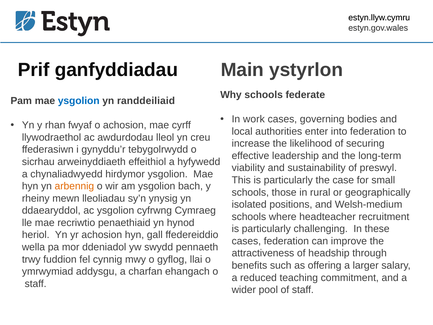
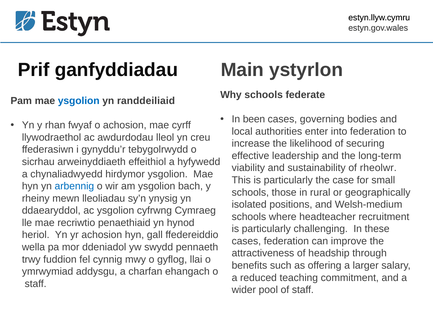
work: work -> been
preswyl: preswyl -> rheolwr
arbennig colour: orange -> blue
